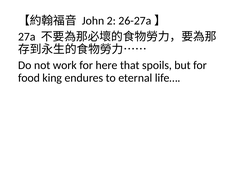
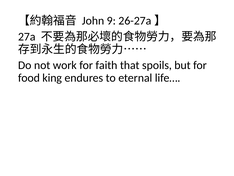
2: 2 -> 9
here: here -> faith
